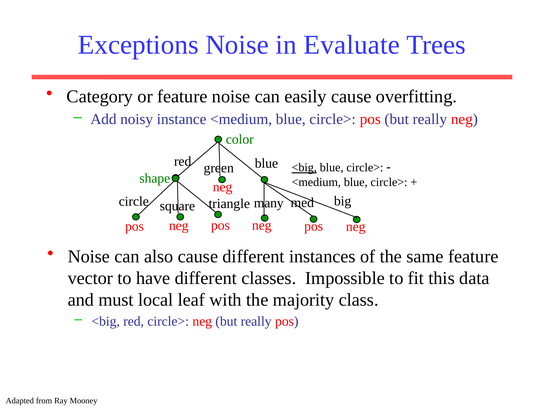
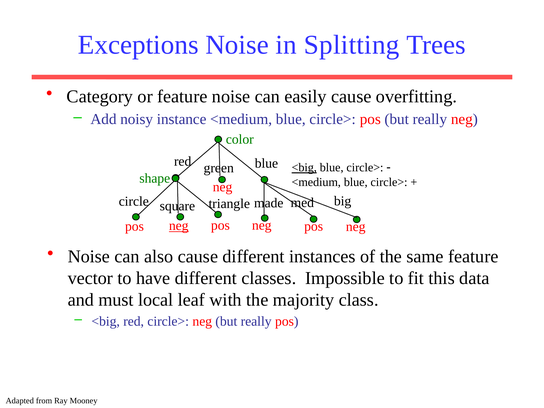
Evaluate: Evaluate -> Splitting
many: many -> made
neg at (179, 226) underline: none -> present
